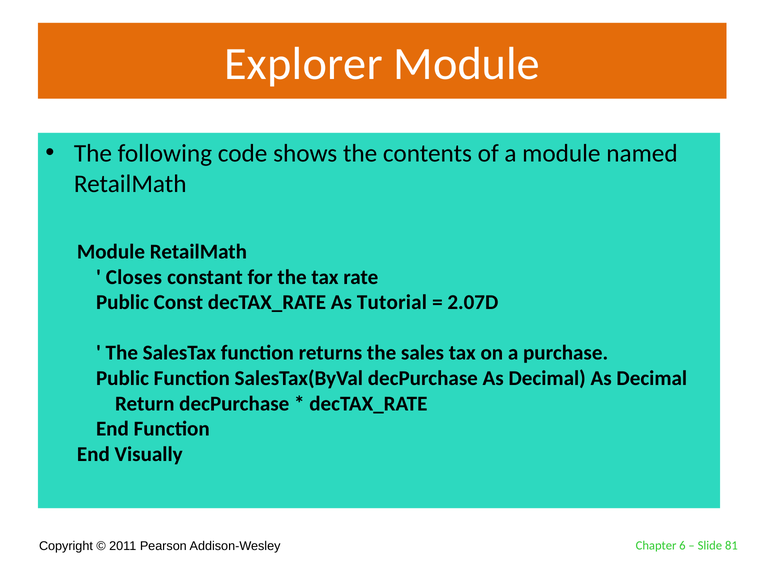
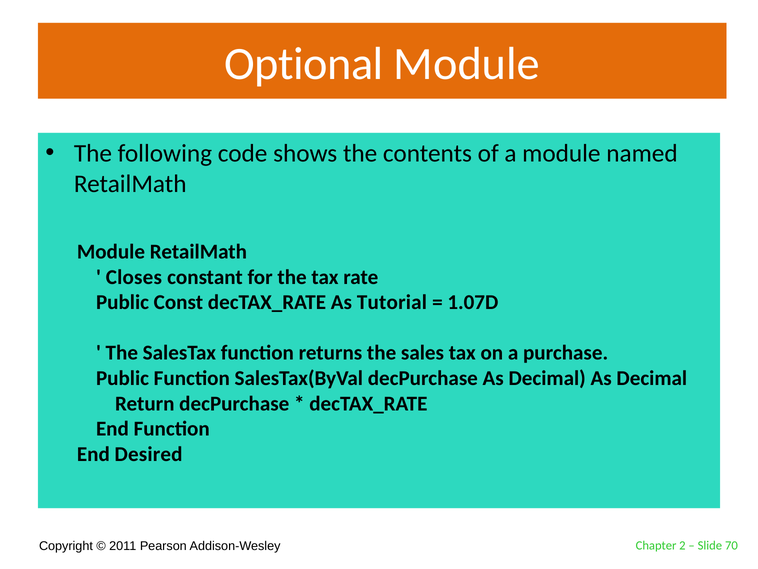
Explorer: Explorer -> Optional
2.07D: 2.07D -> 1.07D
Visually: Visually -> Desired
6: 6 -> 2
81: 81 -> 70
